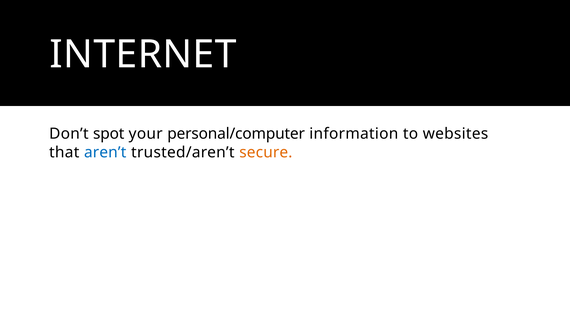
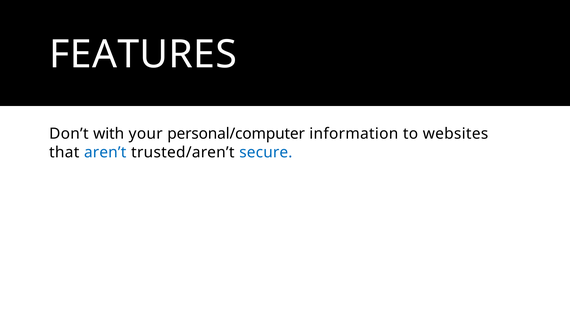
INTERNET: INTERNET -> FEATURES
spot: spot -> with
secure colour: orange -> blue
